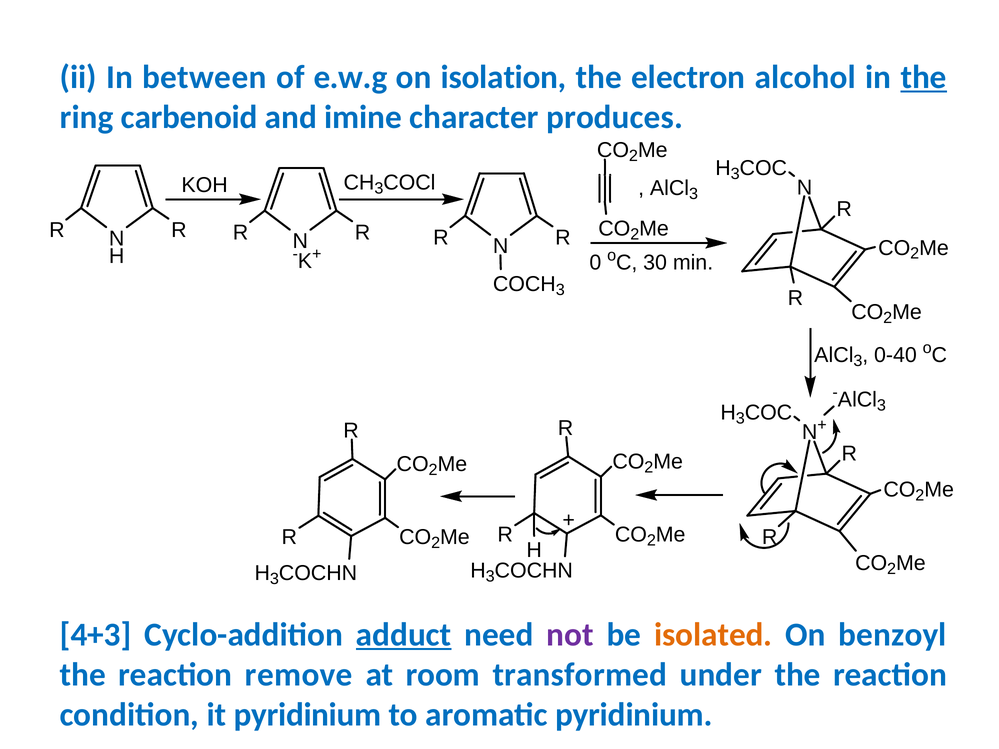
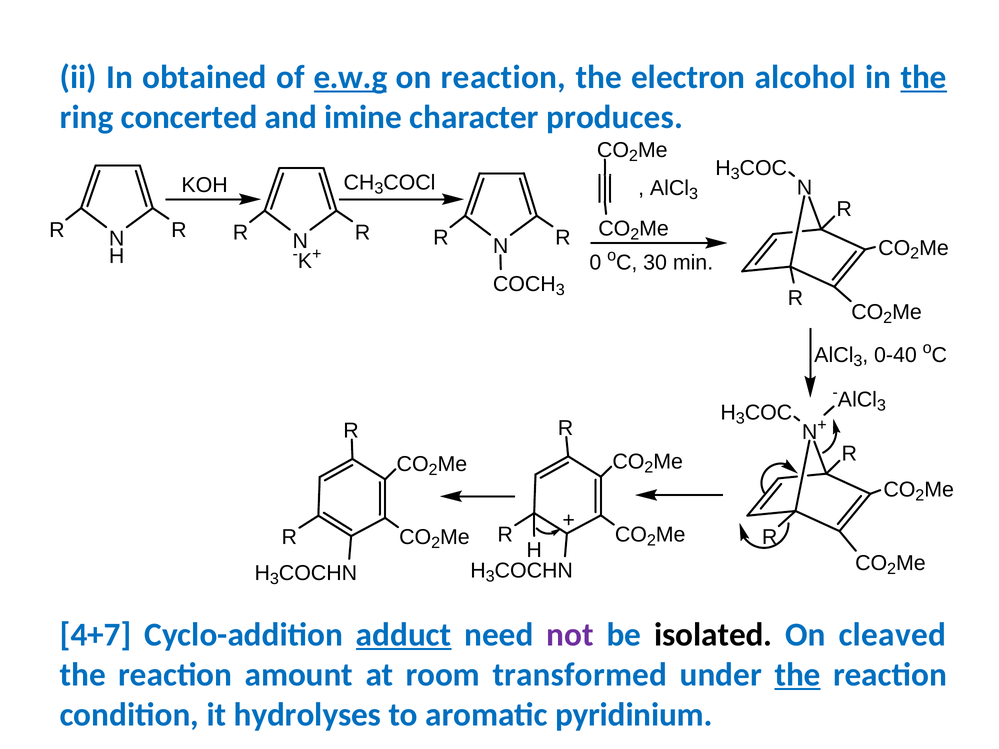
between: between -> obtained
e.w.g underline: none -> present
on isolation: isolation -> reaction
carbenoid: carbenoid -> concerted
4+3: 4+3 -> 4+7
isolated colour: orange -> black
benzoyl: benzoyl -> cleaved
remove: remove -> amount
the at (798, 675) underline: none -> present
it pyridinium: pyridinium -> hydrolyses
